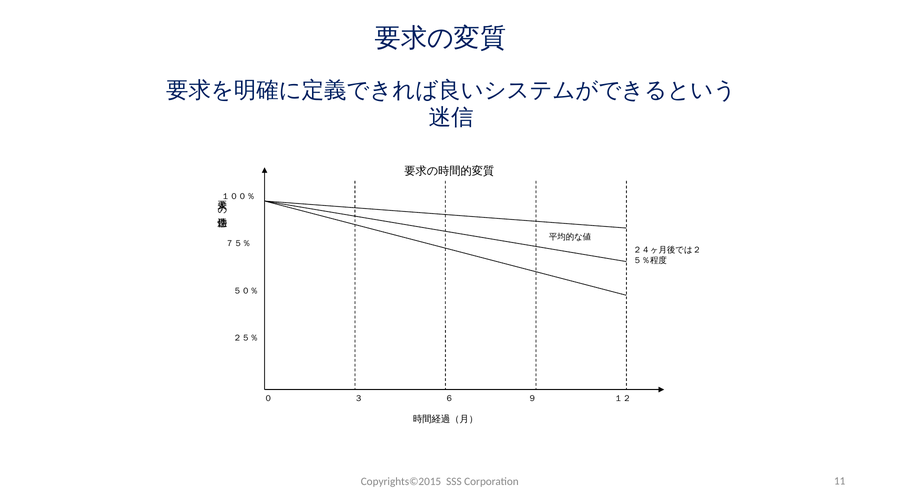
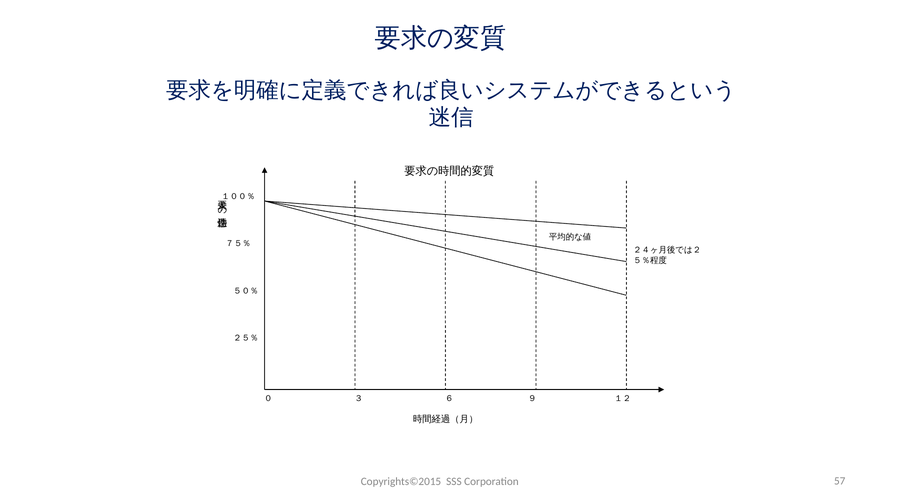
11: 11 -> 57
